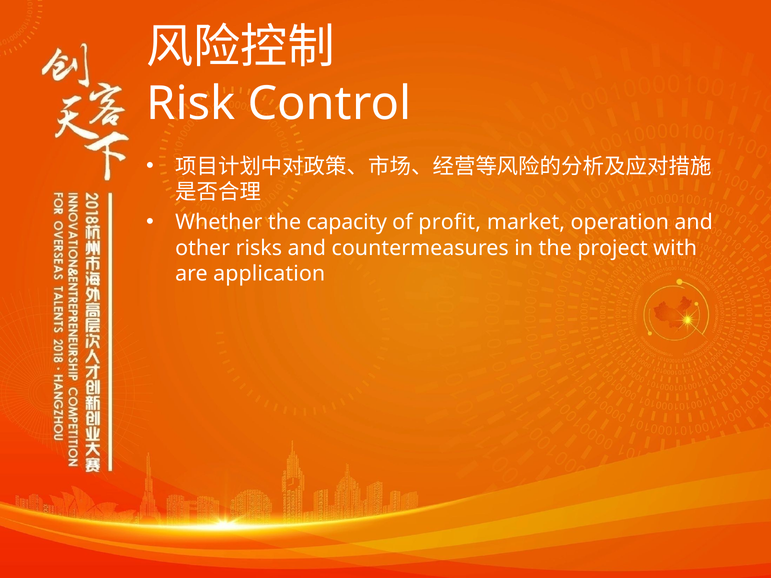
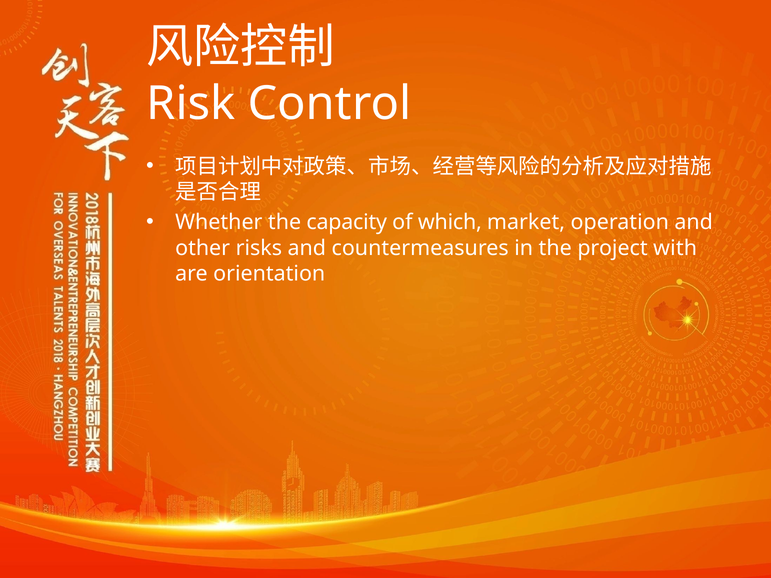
profit: profit -> which
application: application -> orientation
